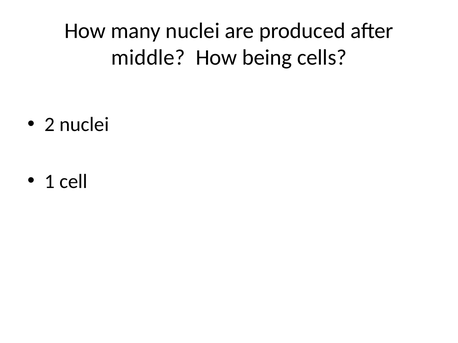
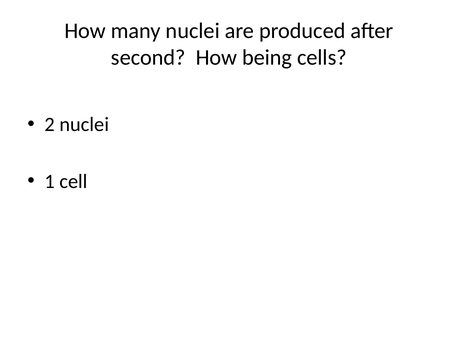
middle: middle -> second
